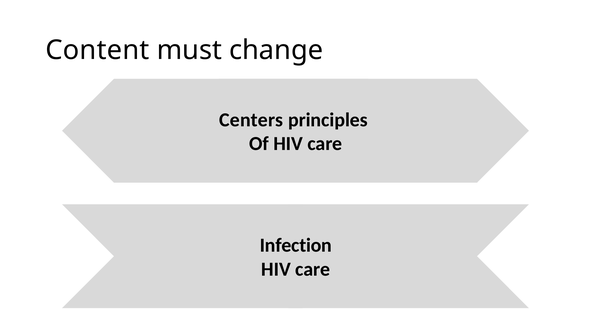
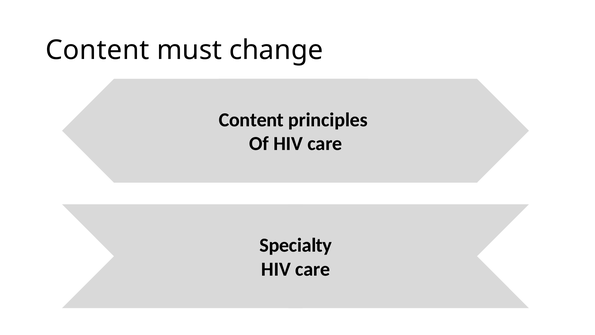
Centers at (251, 120): Centers -> Content
Infection: Infection -> Specialty
